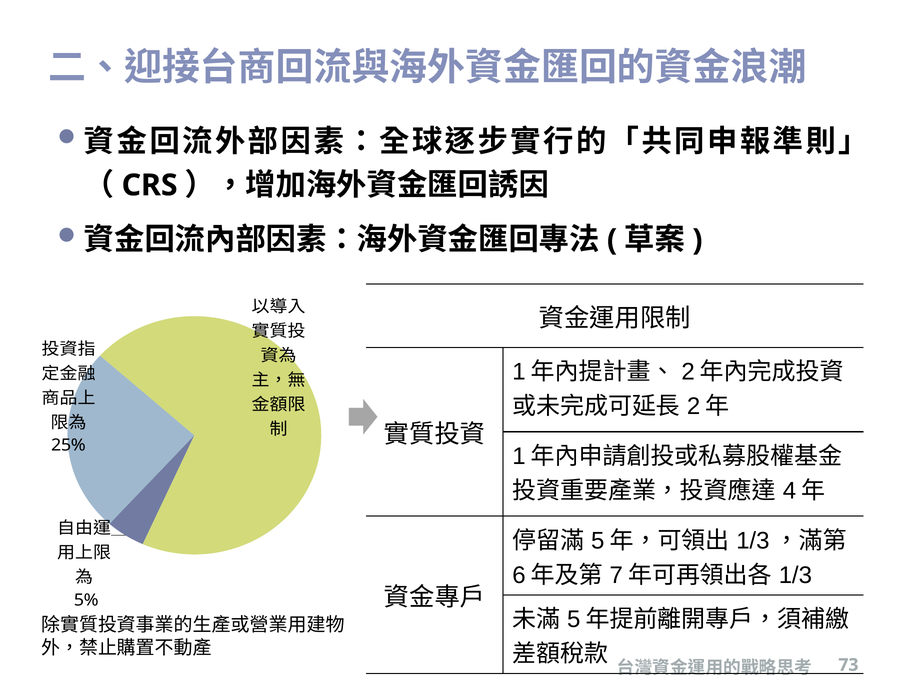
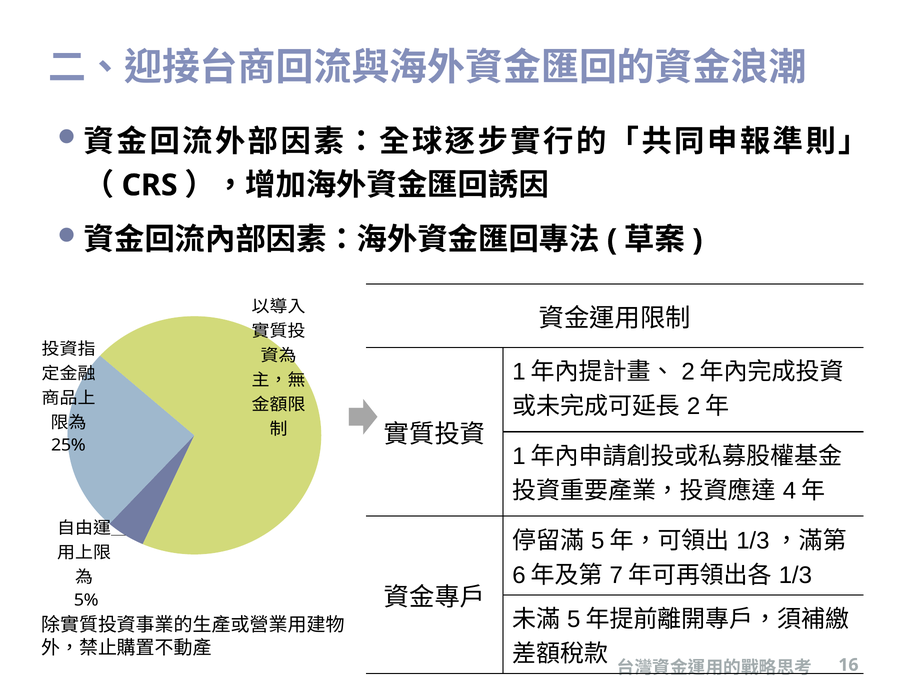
73: 73 -> 16
